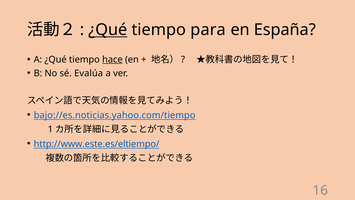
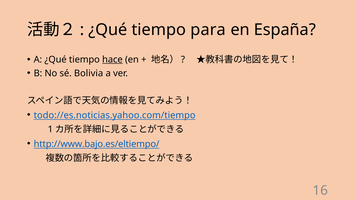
¿Qué at (108, 30) underline: present -> none
Evalúa: Evalúa -> Bolivia
bajo://es.noticias.yahoo.com/tiempo: bajo://es.noticias.yahoo.com/tiempo -> todo://es.noticias.yahoo.com/tiempo
http://www.este.es/eltiempo/: http://www.este.es/eltiempo/ -> http://www.bajo.es/eltiempo/
